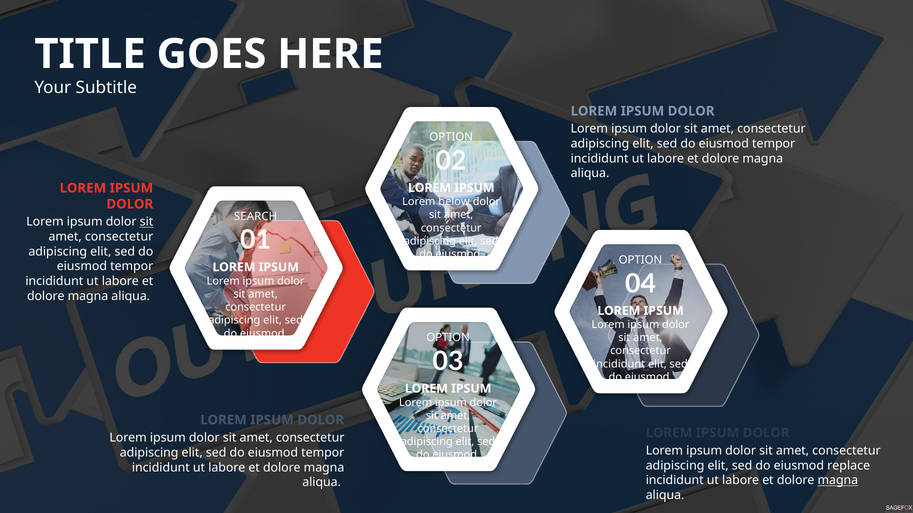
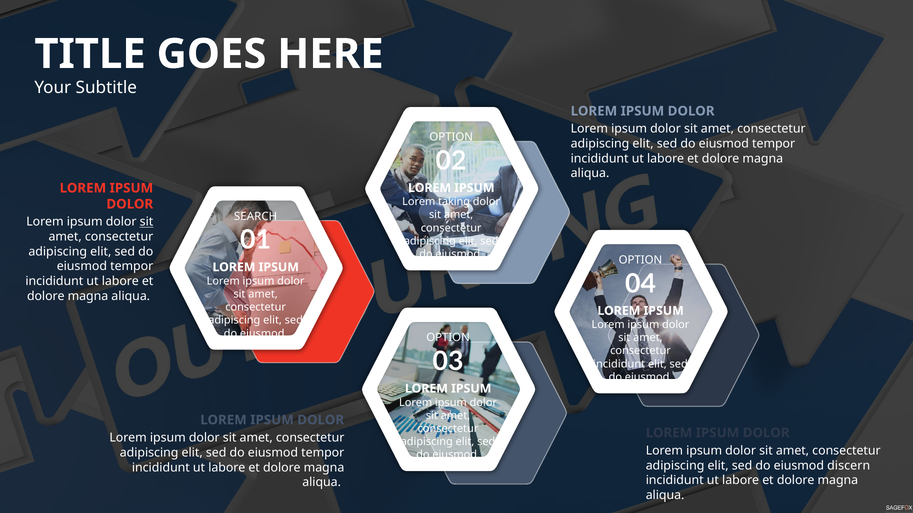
below: below -> taking
replace: replace -> discern
magna at (838, 481) underline: present -> none
